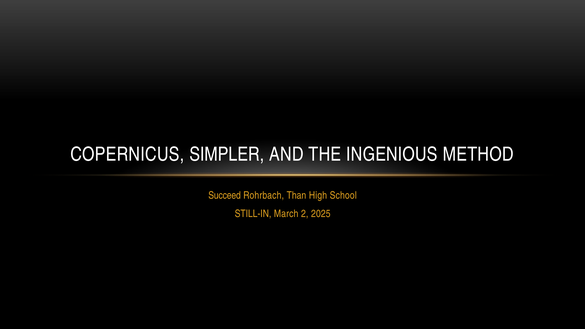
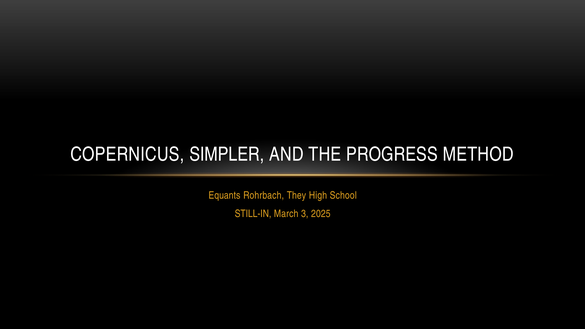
INGENIOUS: INGENIOUS -> PROGRESS
Succeed: Succeed -> Equants
Than: Than -> They
2: 2 -> 3
